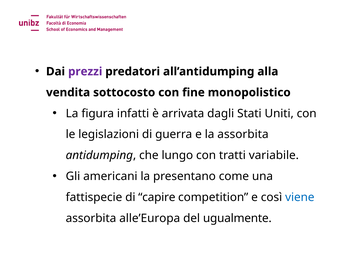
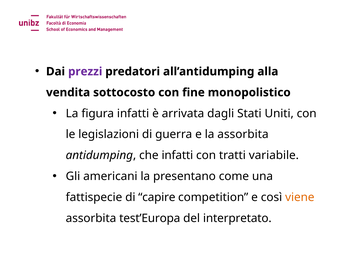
che lungo: lungo -> infatti
viene colour: blue -> orange
alle’Europa: alle’Europa -> test’Europa
ugualmente: ugualmente -> interpretato
